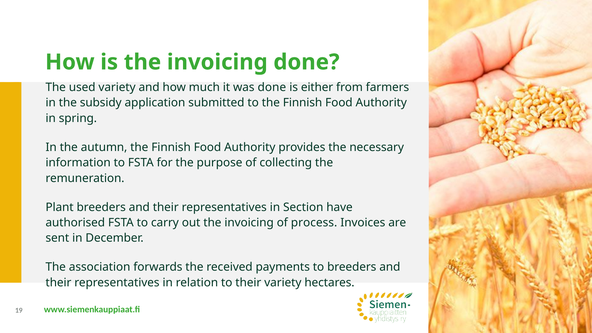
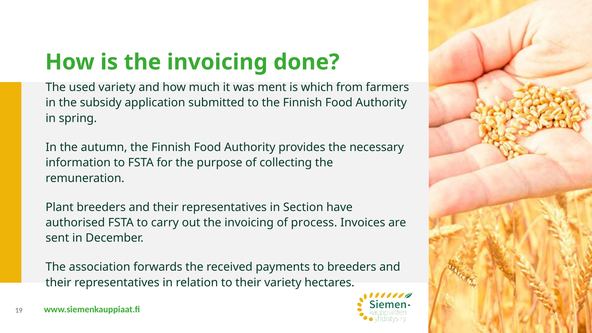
was done: done -> ment
either: either -> which
